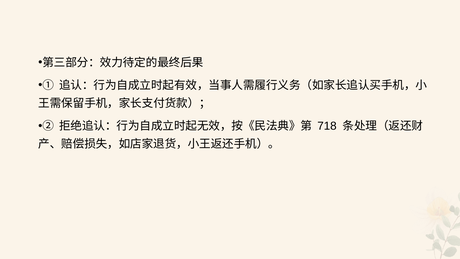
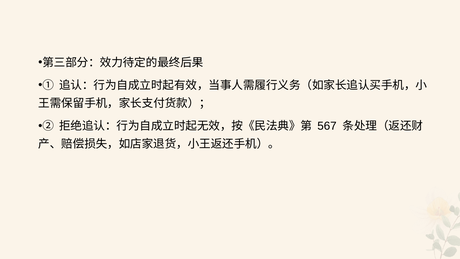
718: 718 -> 567
